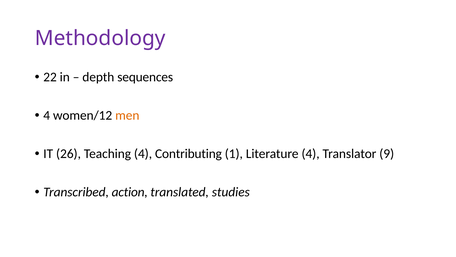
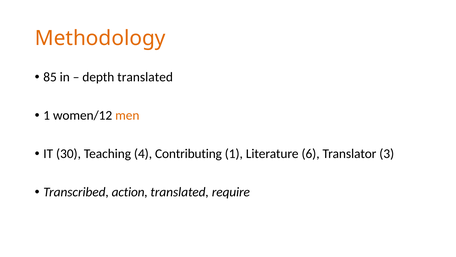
Methodology colour: purple -> orange
22: 22 -> 85
depth sequences: sequences -> translated
4 at (47, 115): 4 -> 1
26: 26 -> 30
Literature 4: 4 -> 6
9: 9 -> 3
studies: studies -> require
